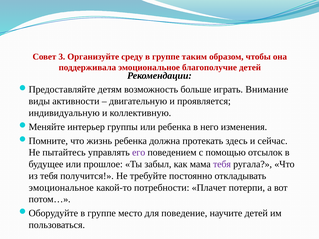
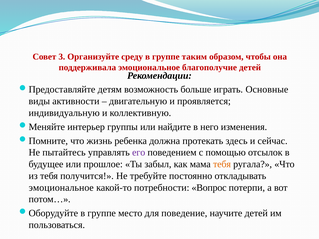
Внимание: Внимание -> Основные
или ребенка: ребенка -> найдите
тебя at (222, 164) colour: purple -> orange
Плачет: Плачет -> Вопрос
